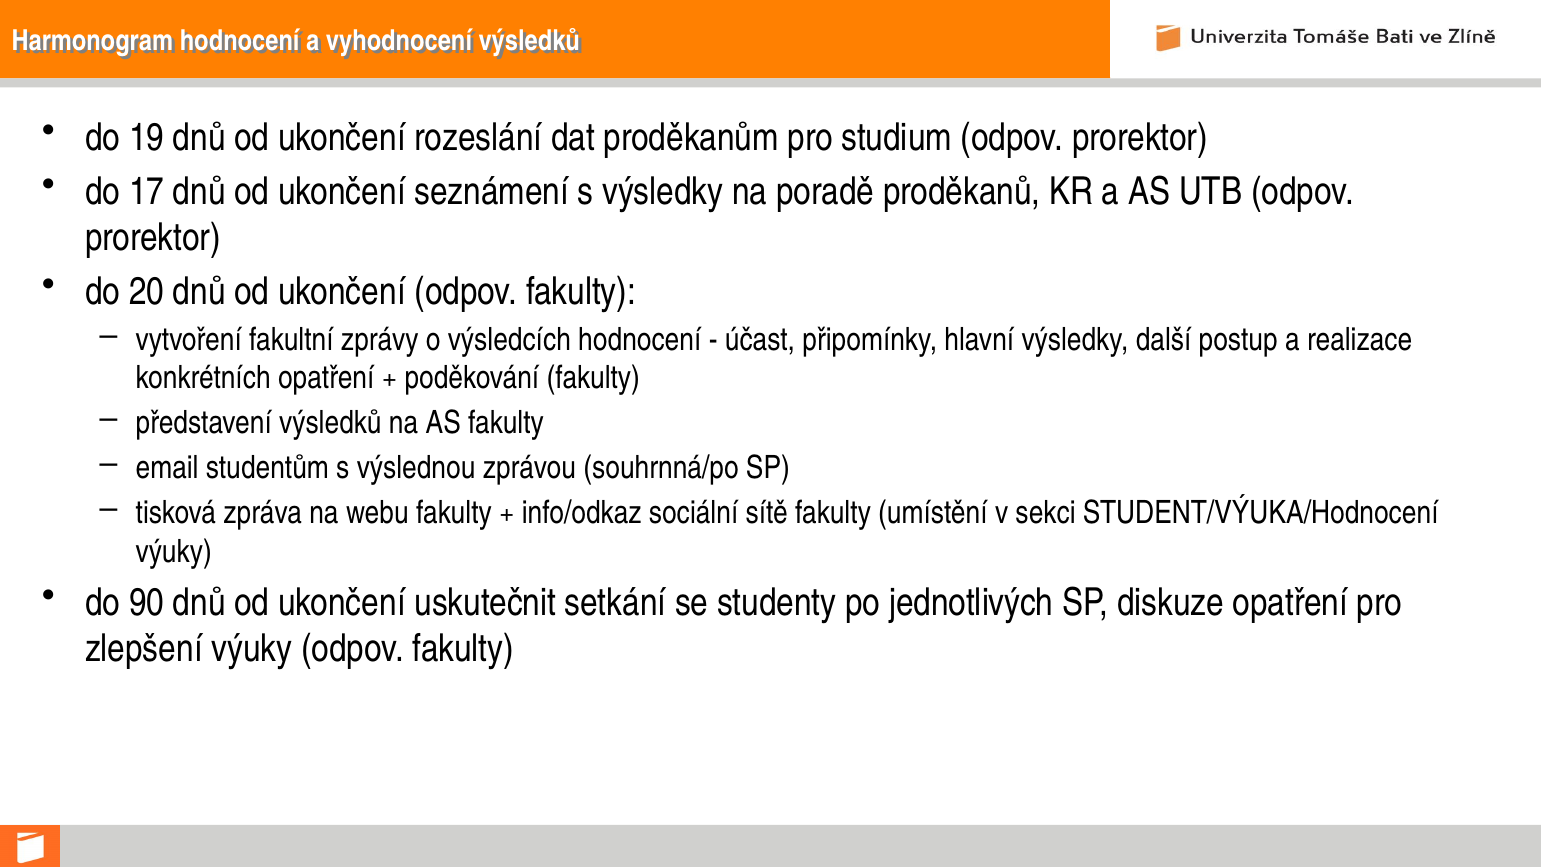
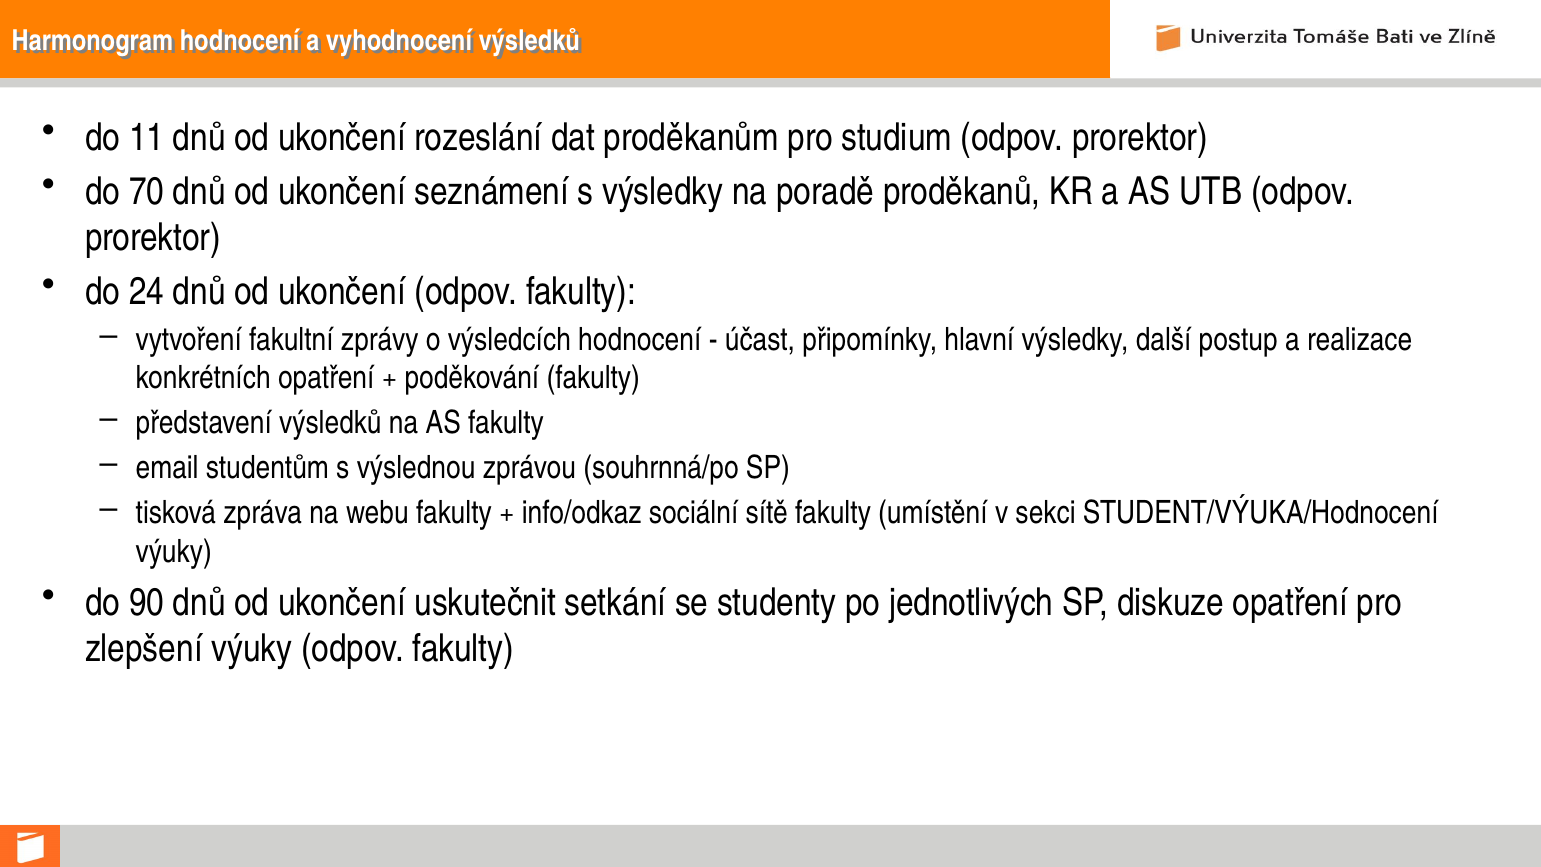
19: 19 -> 11
17: 17 -> 70
20: 20 -> 24
